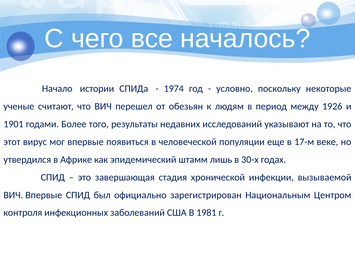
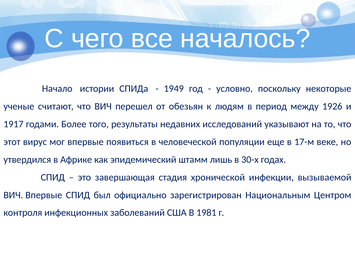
1974: 1974 -> 1949
1901: 1901 -> 1917
